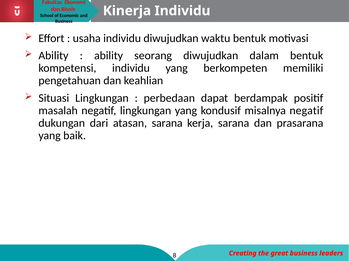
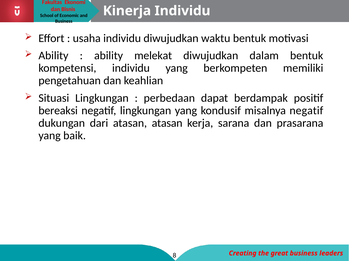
seorang: seorang -> melekat
masalah: masalah -> bereaksi
atasan sarana: sarana -> atasan
